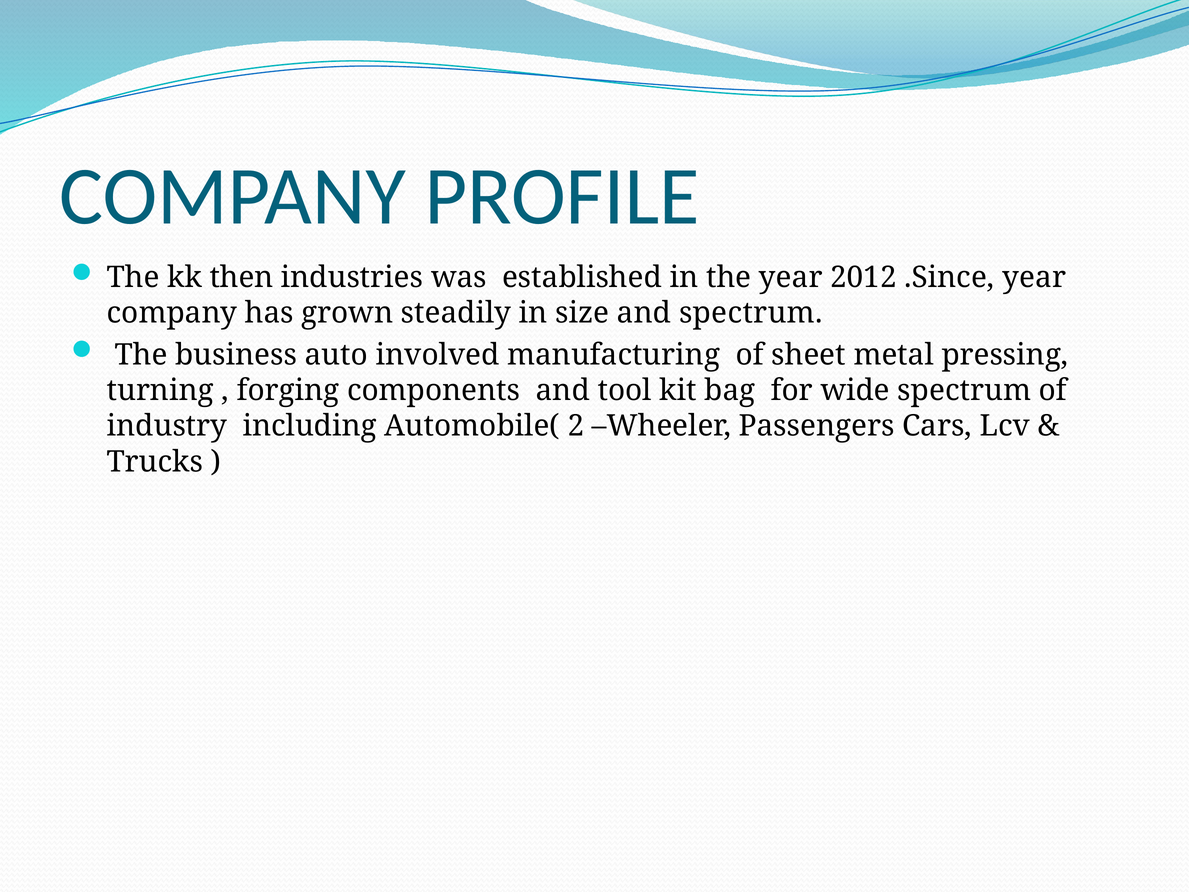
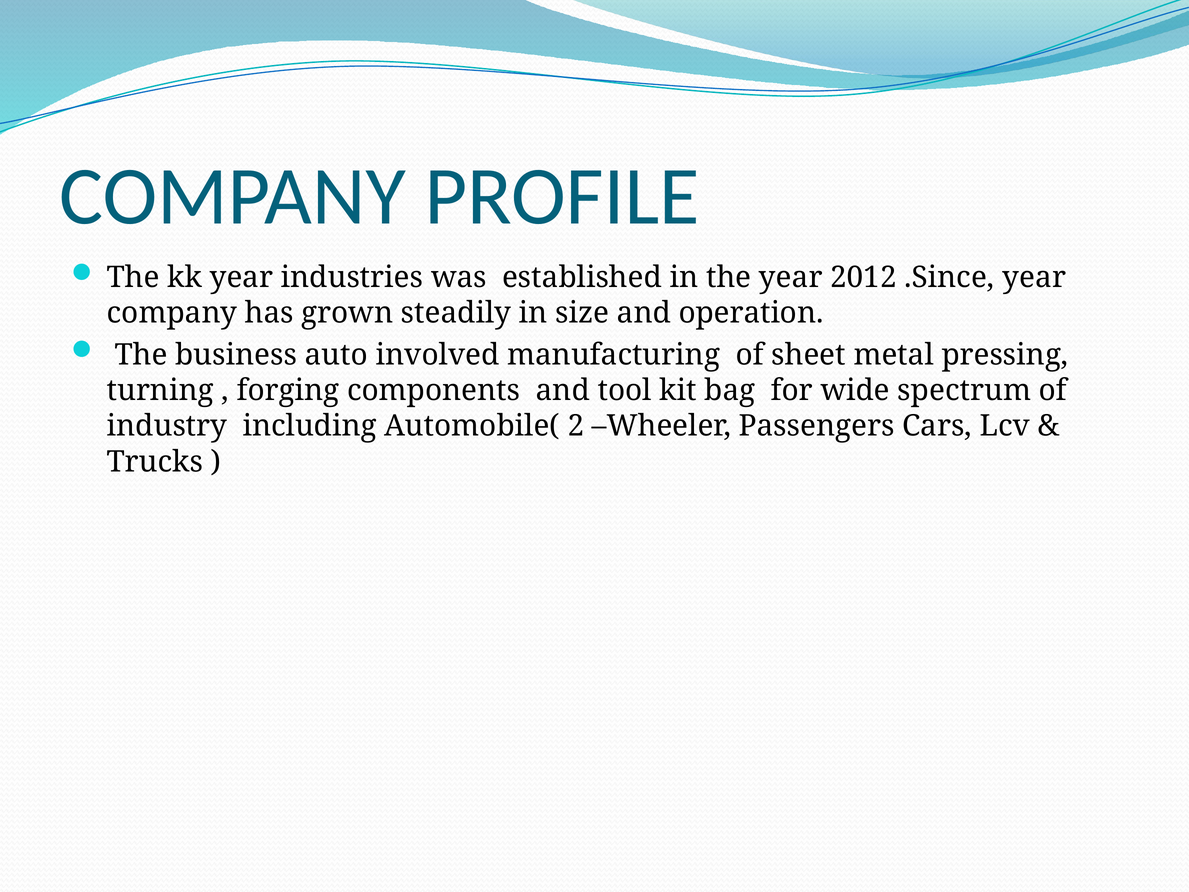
kk then: then -> year
and spectrum: spectrum -> operation
